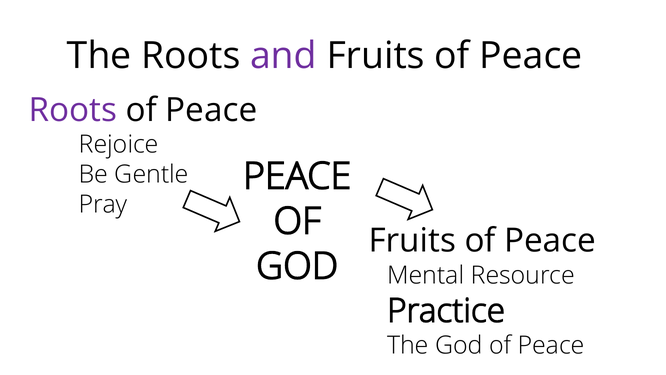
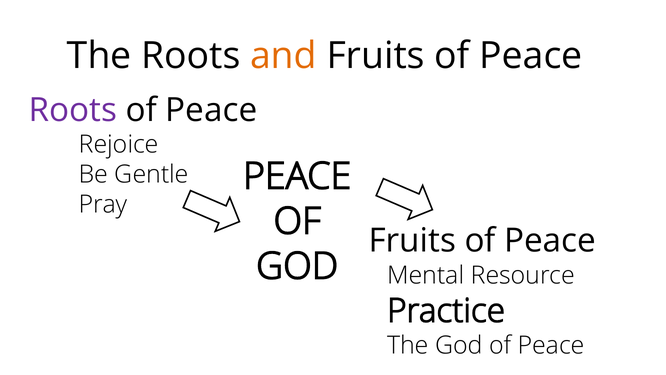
and colour: purple -> orange
